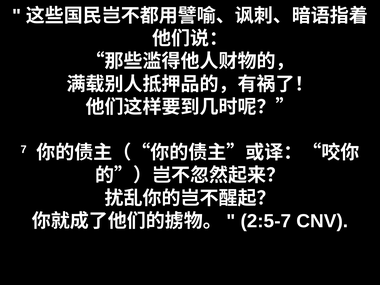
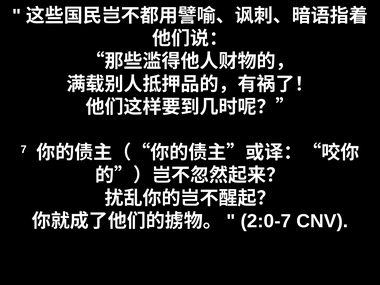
2:5-7: 2:5-7 -> 2:0-7
